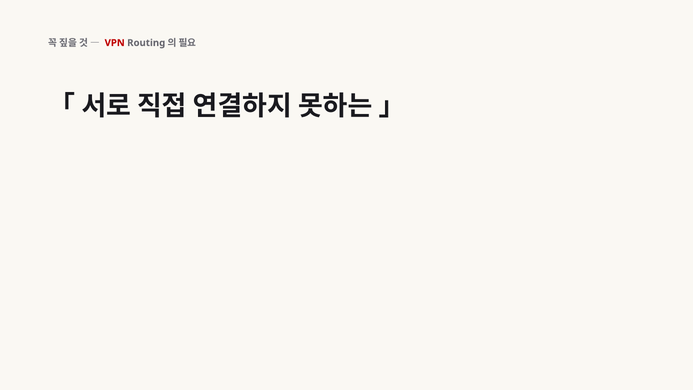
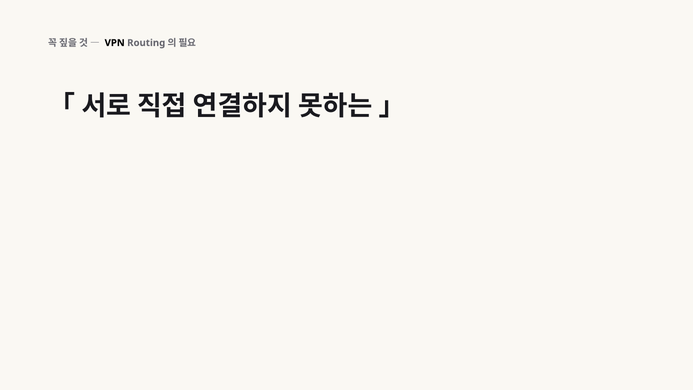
VPN colour: red -> black
